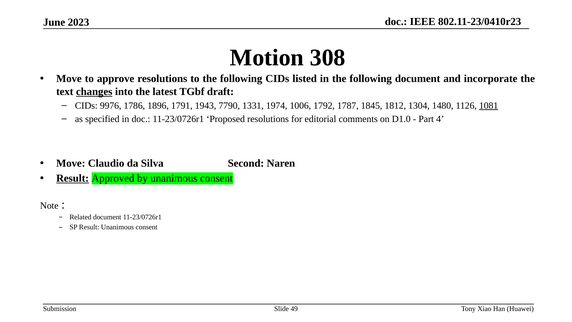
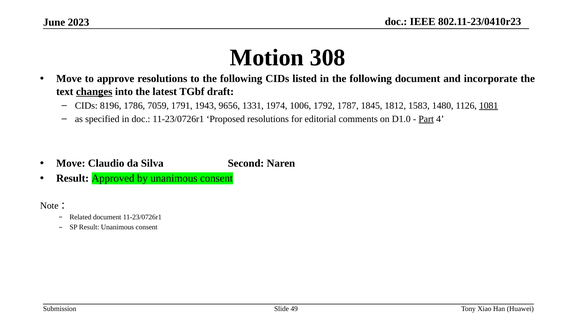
9976: 9976 -> 8196
1896: 1896 -> 7059
7790: 7790 -> 9656
1304: 1304 -> 1583
Part underline: none -> present
Result at (73, 178) underline: present -> none
